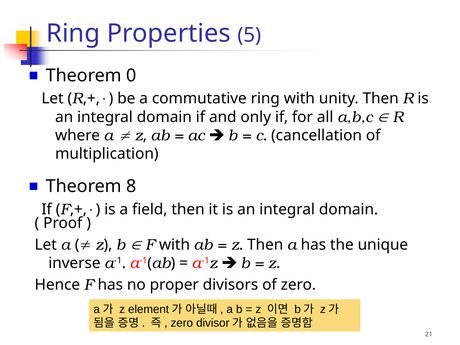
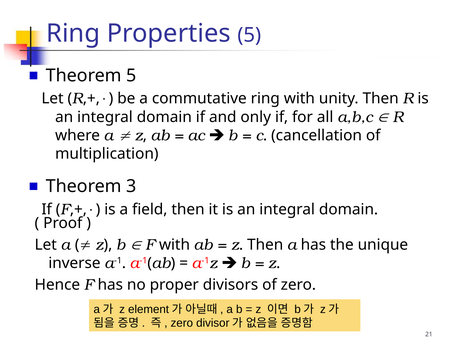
Theorem 0: 0 -> 5
8: 8 -> 3
